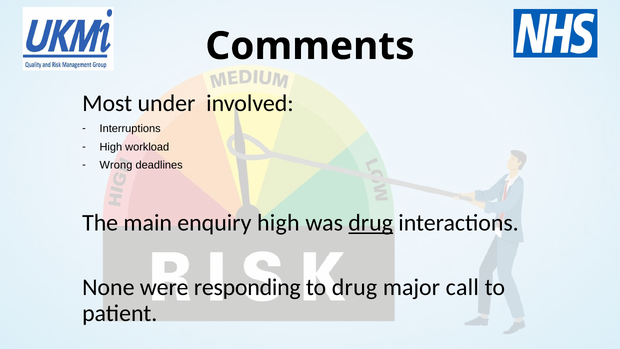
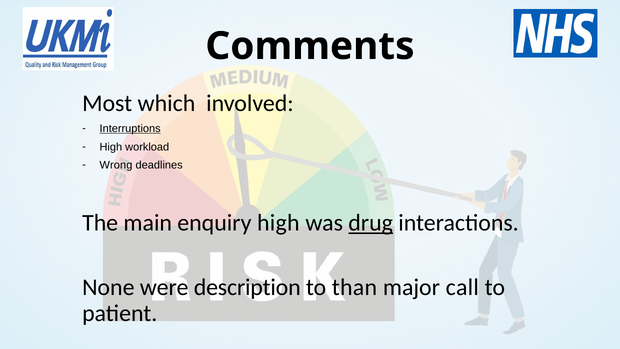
under: under -> which
Interruptions underline: none -> present
responding: responding -> description
to drug: drug -> than
